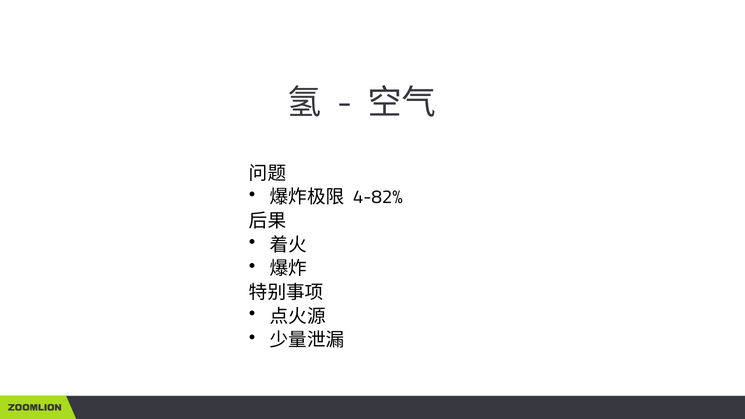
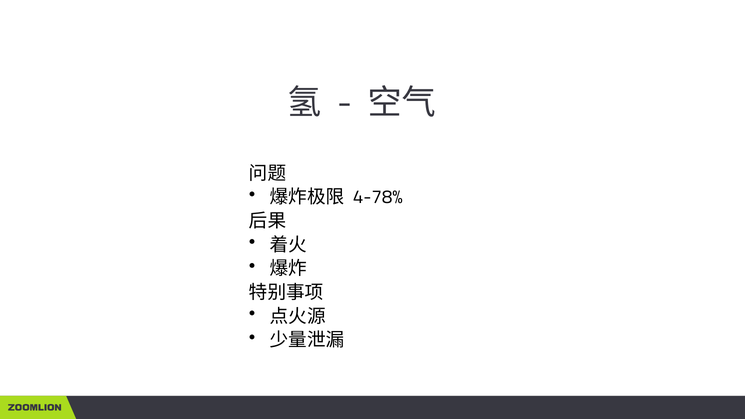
4-82%: 4-82% -> 4-78%
